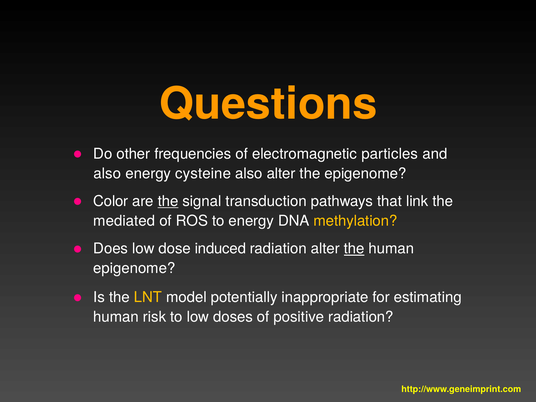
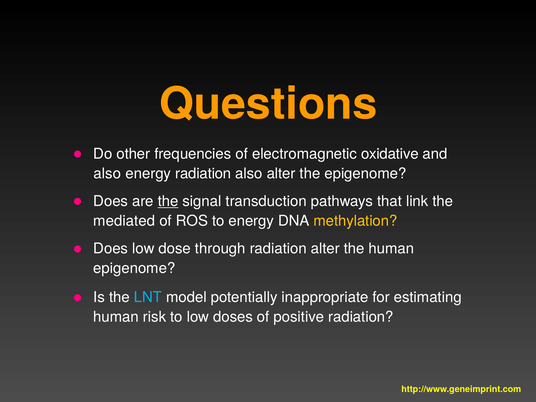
particles: particles -> oxidative
energy cysteine: cysteine -> radiation
Color at (111, 201): Color -> Does
induced: induced -> through
the at (354, 249) underline: present -> none
LNT colour: yellow -> light blue
